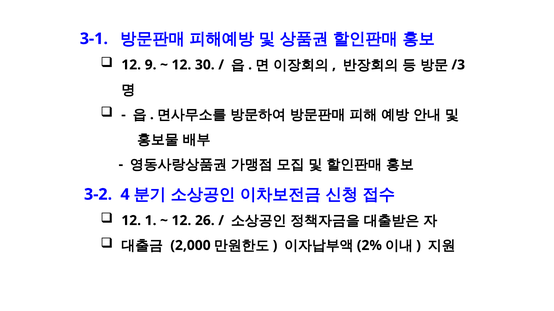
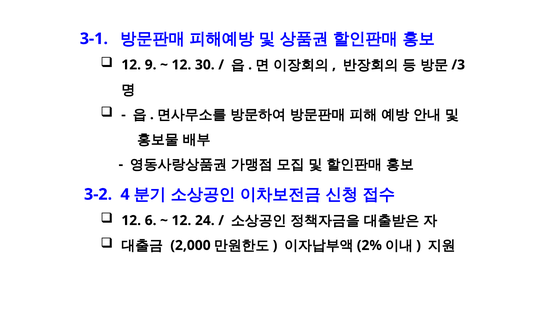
1: 1 -> 6
26: 26 -> 24
